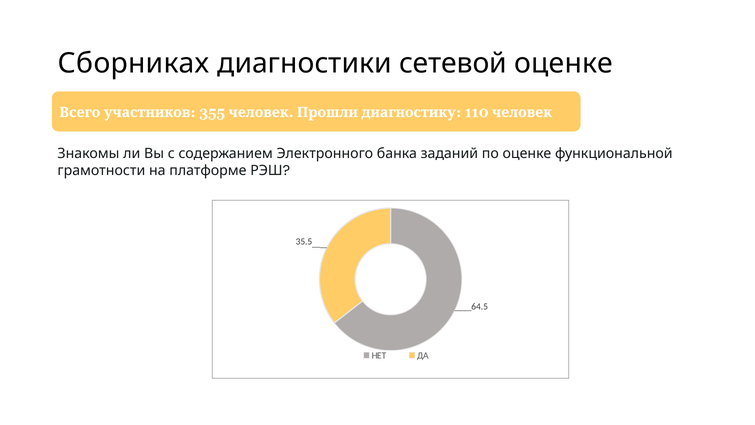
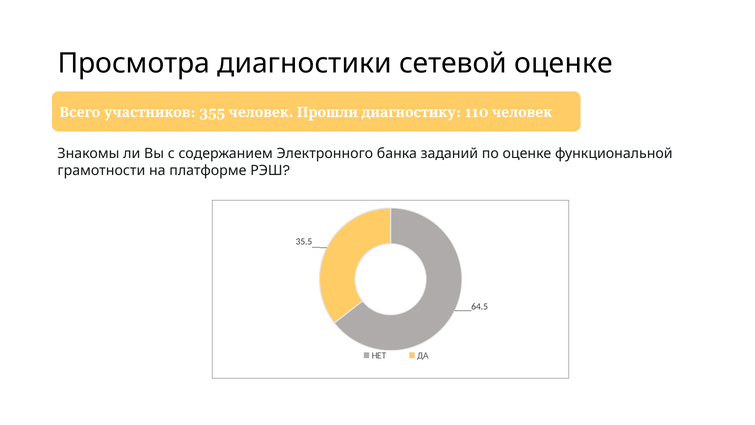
Сборниках: Сборниках -> Просмотра
